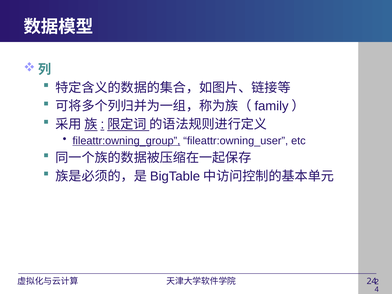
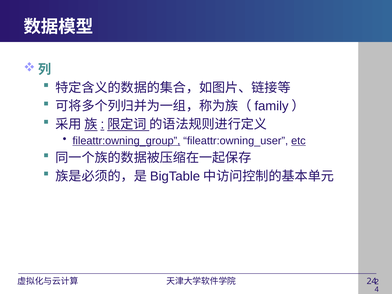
etc underline: none -> present
